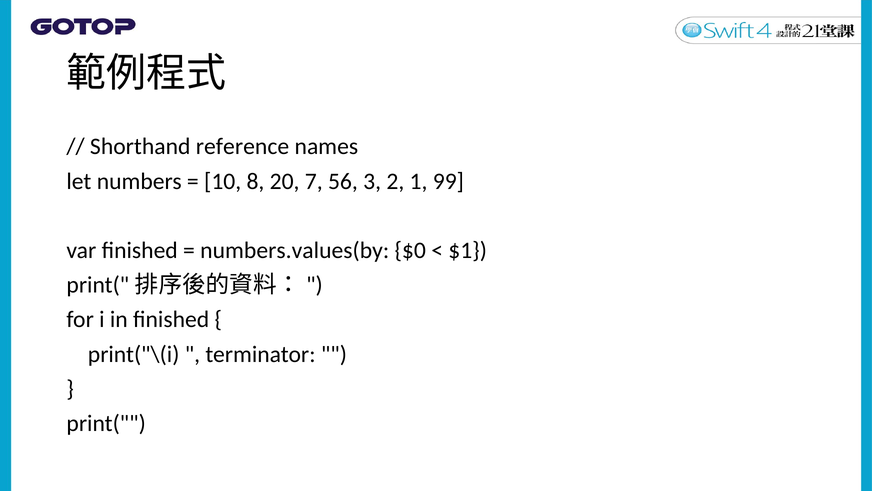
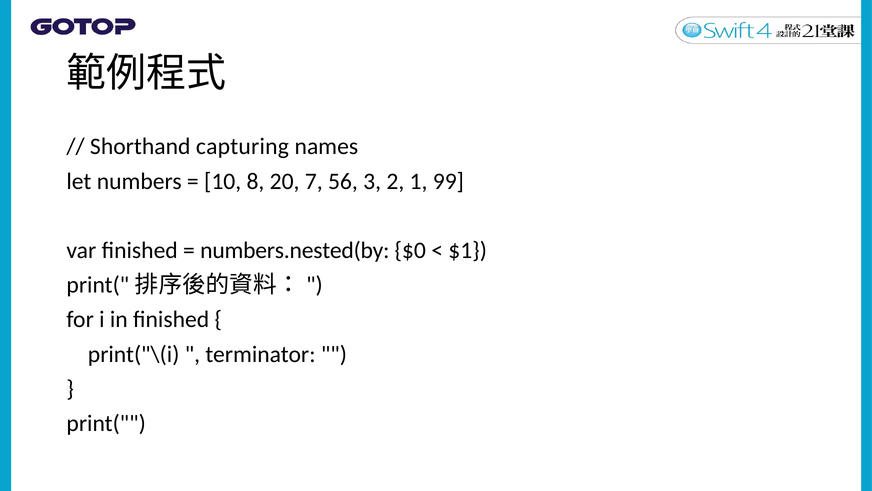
reference: reference -> capturing
numbers.values(by: numbers.values(by -> numbers.nested(by
